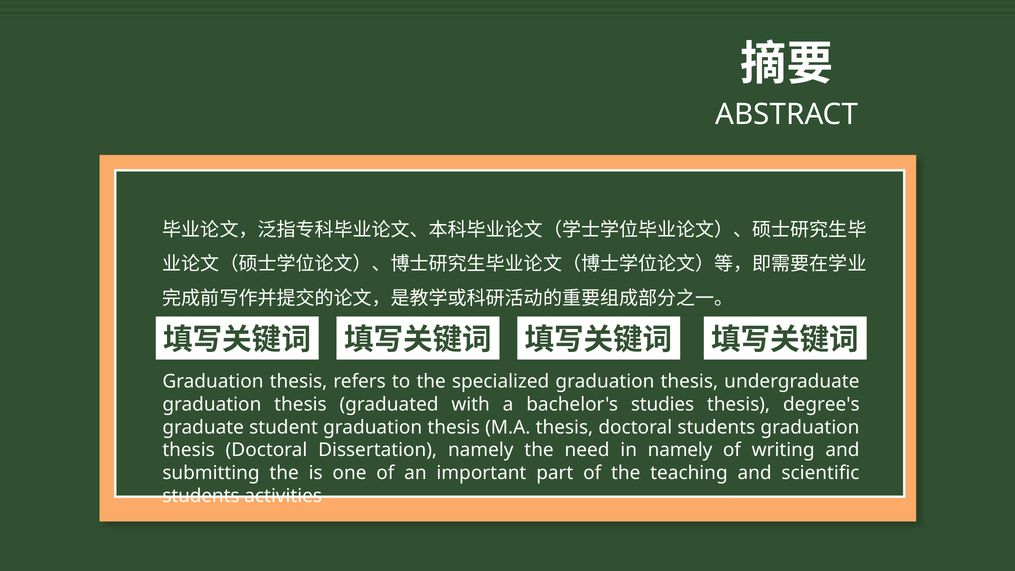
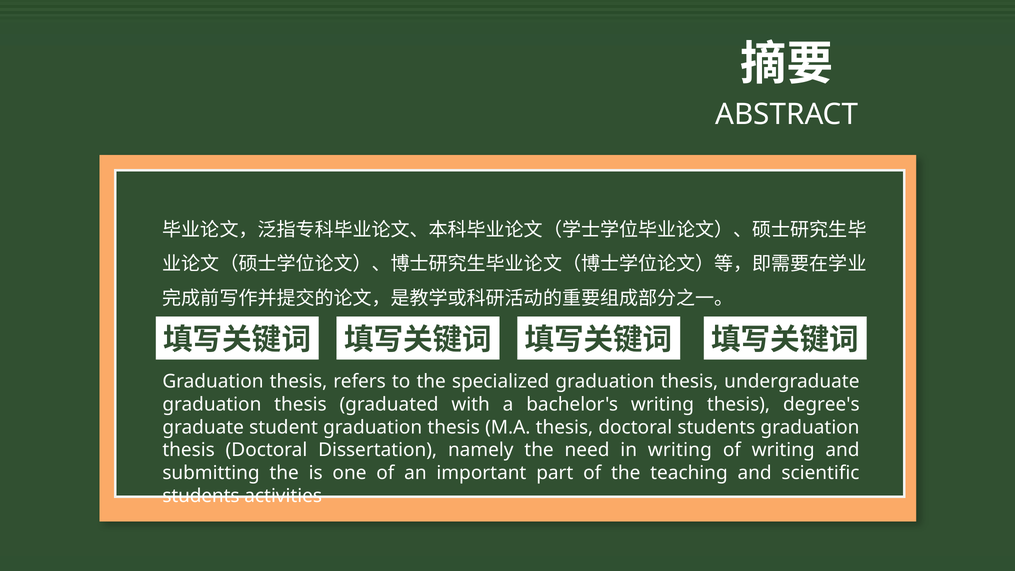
bachelor's studies: studies -> writing
in namely: namely -> writing
